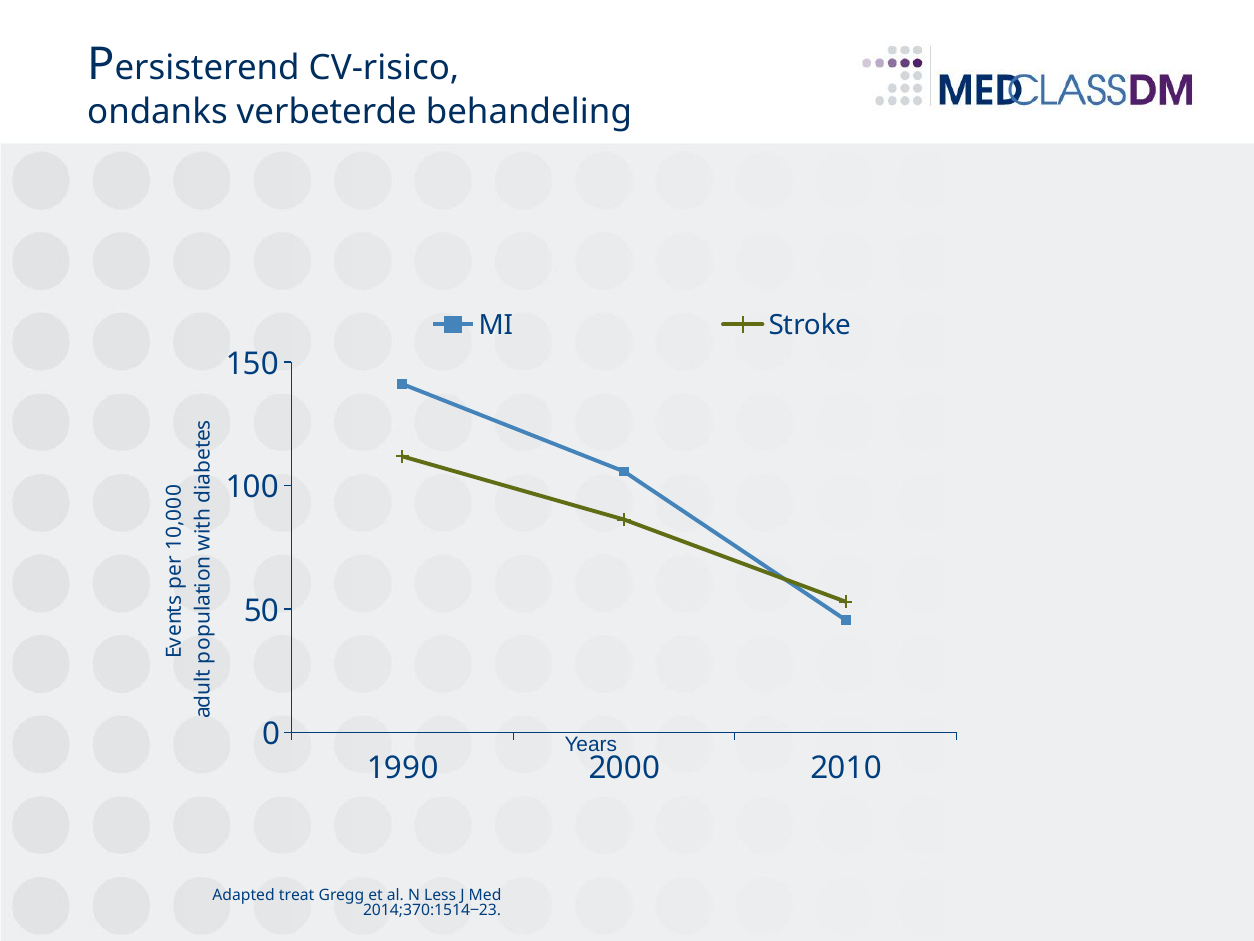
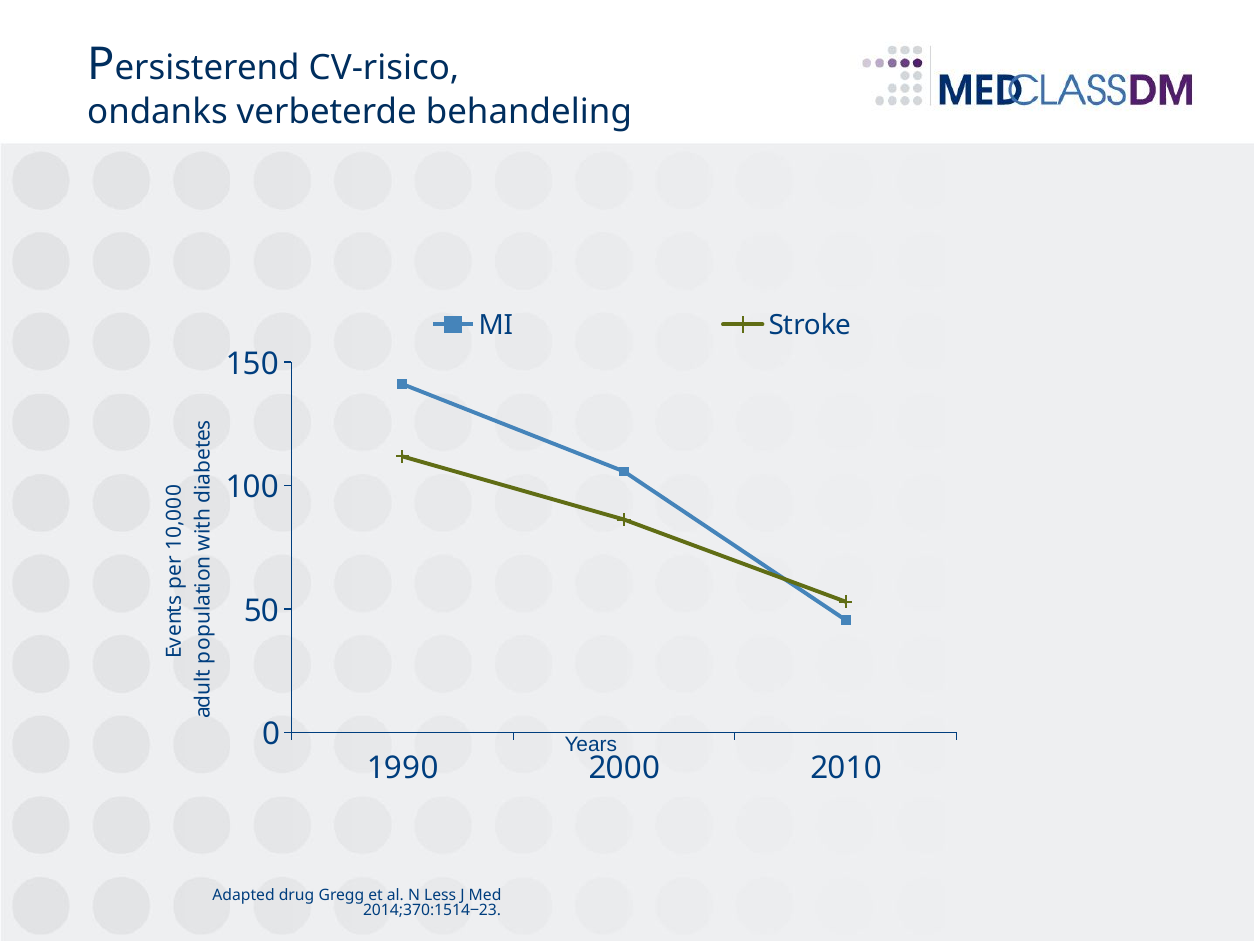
treat: treat -> drug
